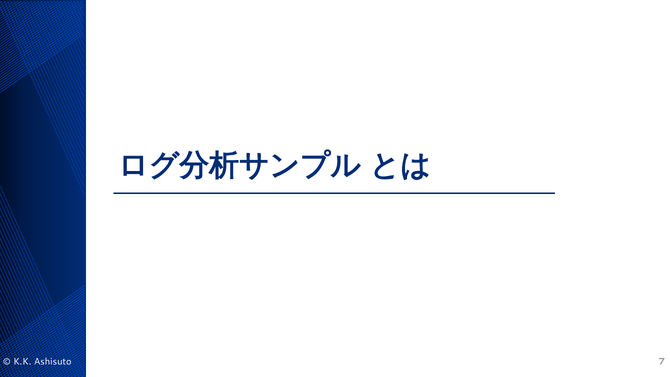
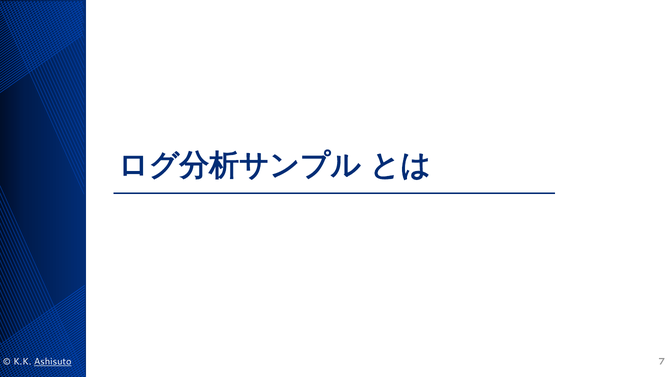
Ashisuto underline: none -> present
